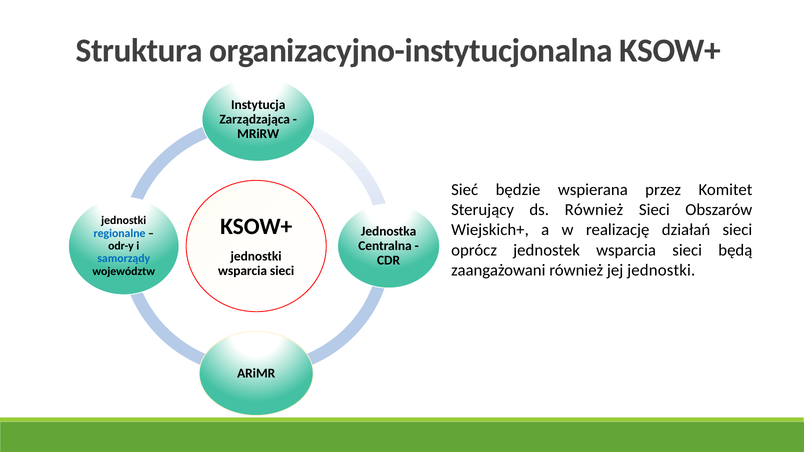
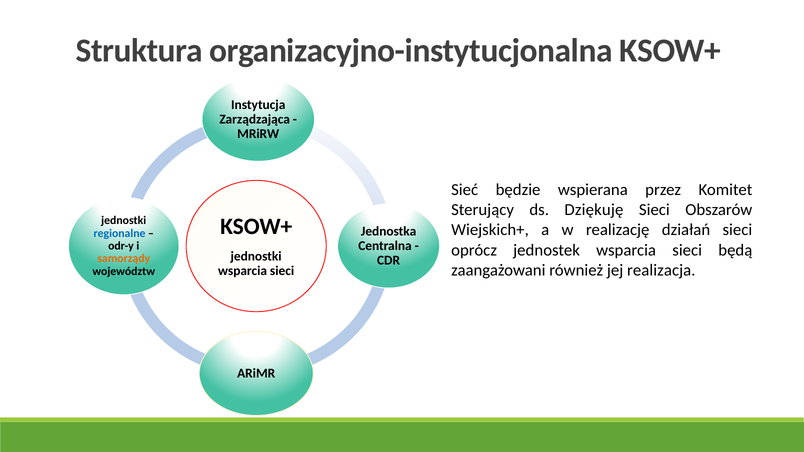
ds Również: Również -> Dziękuję
samorządy colour: blue -> orange
jej jednostki: jednostki -> realizacja
